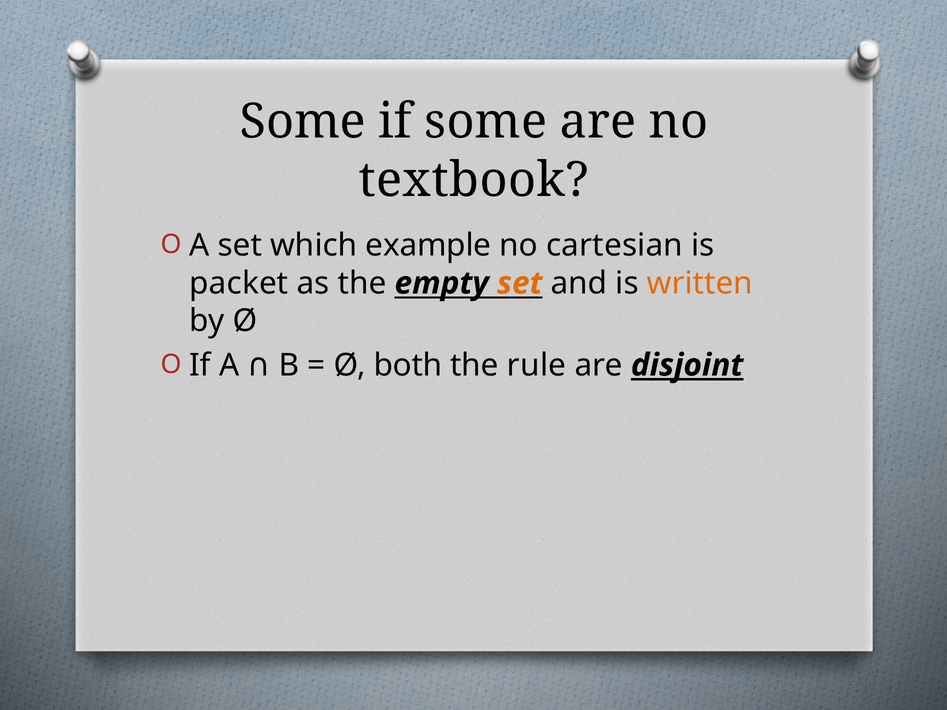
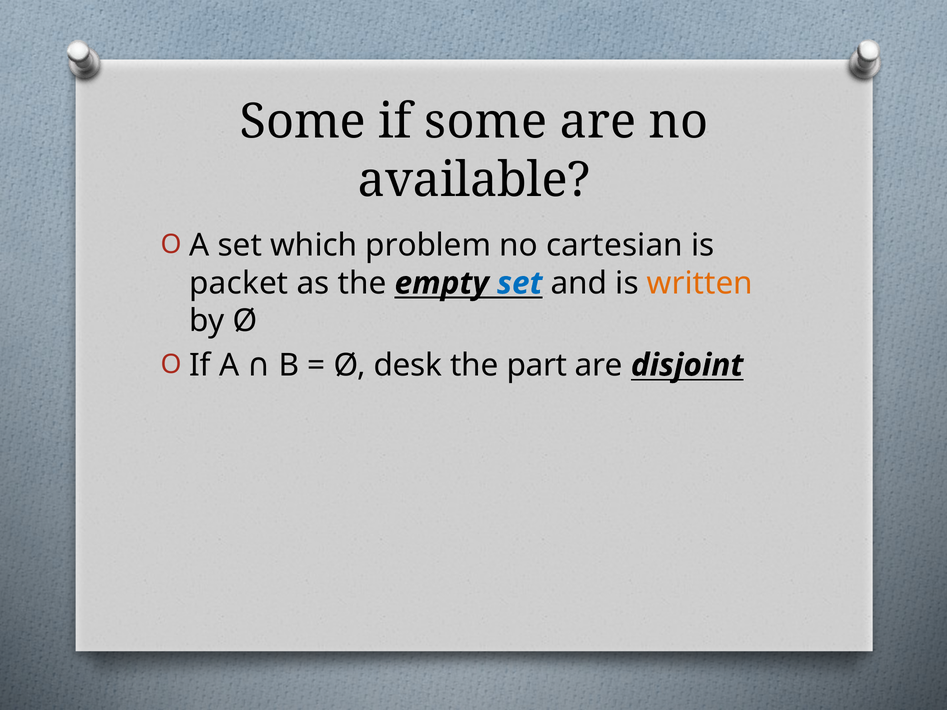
textbook: textbook -> available
example: example -> problem
set at (520, 283) colour: orange -> blue
disjoint underline: present -> none
both: both -> desk
rule: rule -> part
